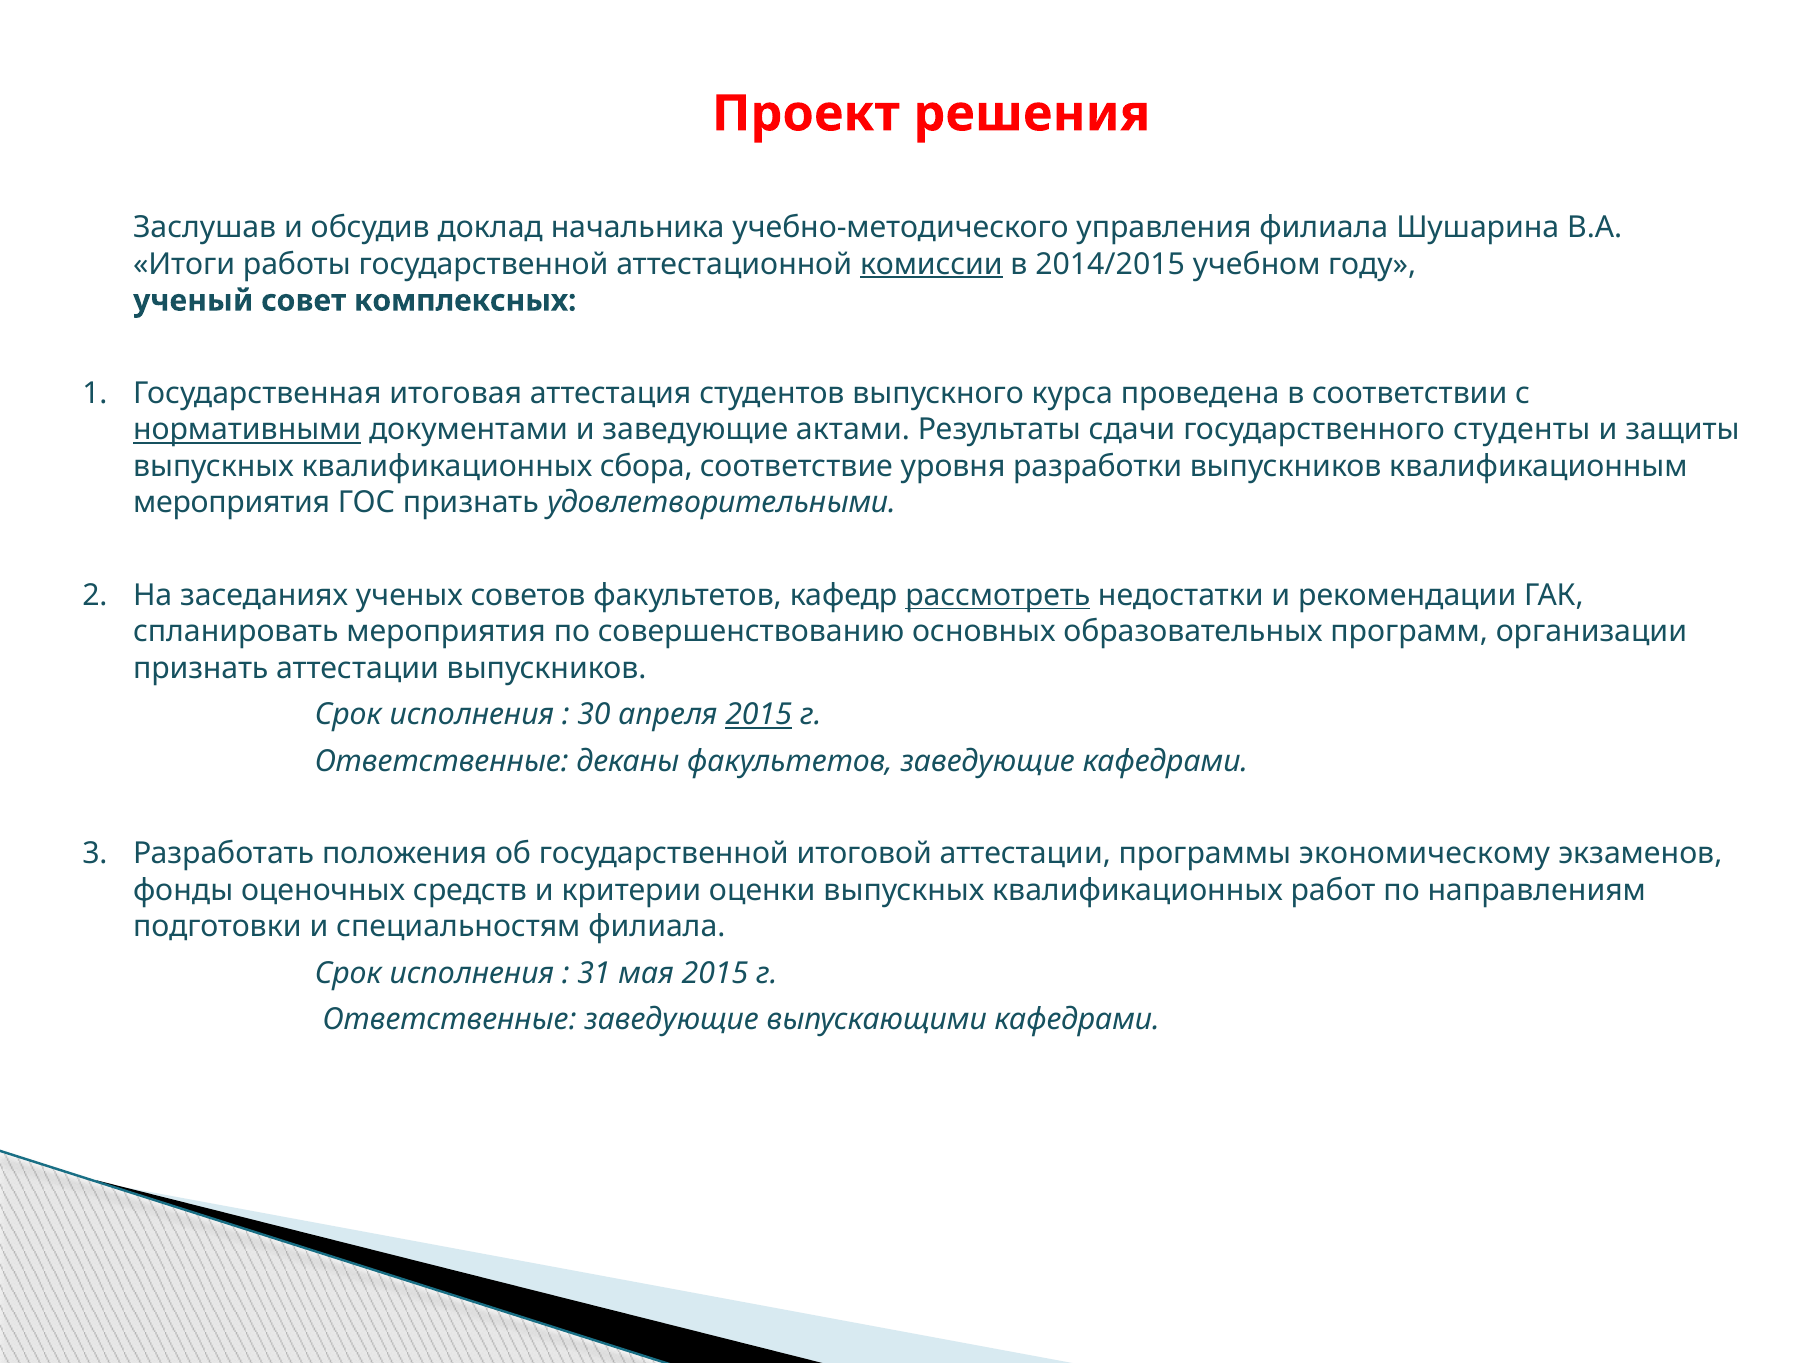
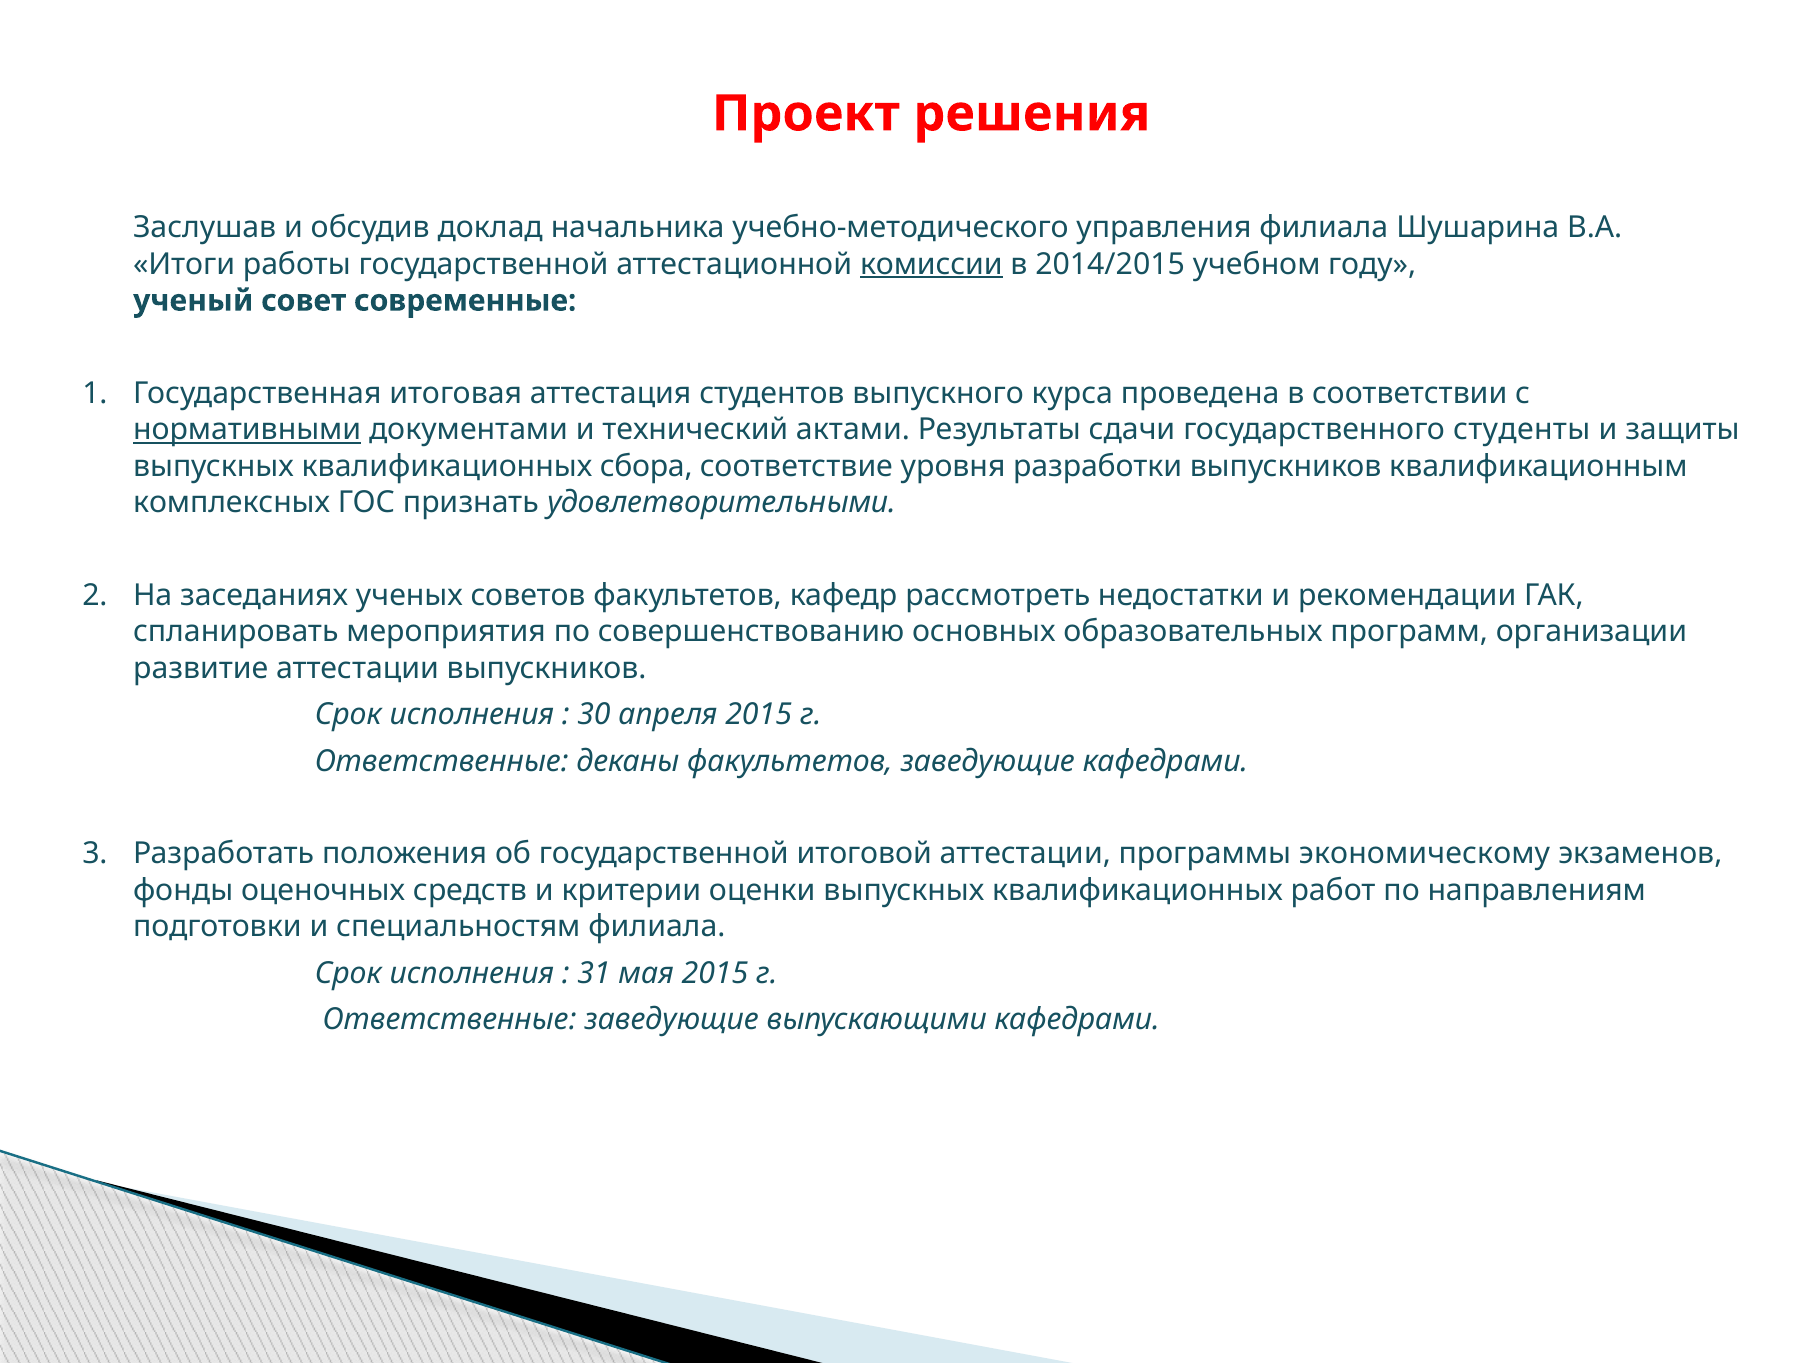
комплексных: комплексных -> современные
и заведующие: заведующие -> технический
мероприятия at (232, 502): мероприятия -> комплексных
рассмотреть underline: present -> none
признать at (201, 668): признать -> развитие
2015 at (759, 714) underline: present -> none
